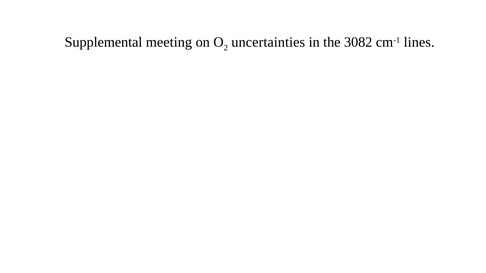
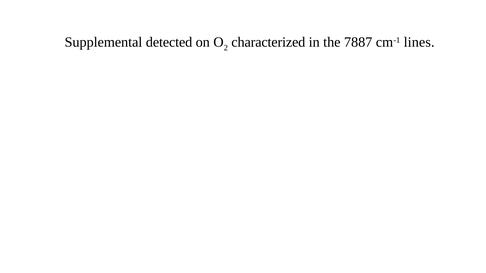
meeting: meeting -> detected
uncertainties: uncertainties -> characterized
3082: 3082 -> 7887
